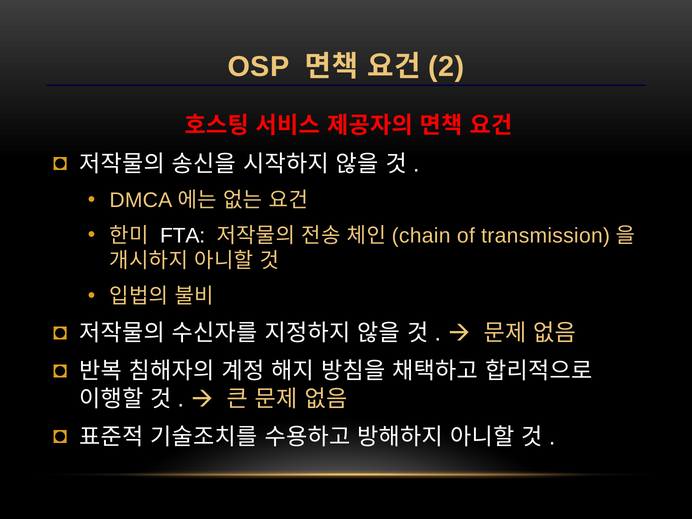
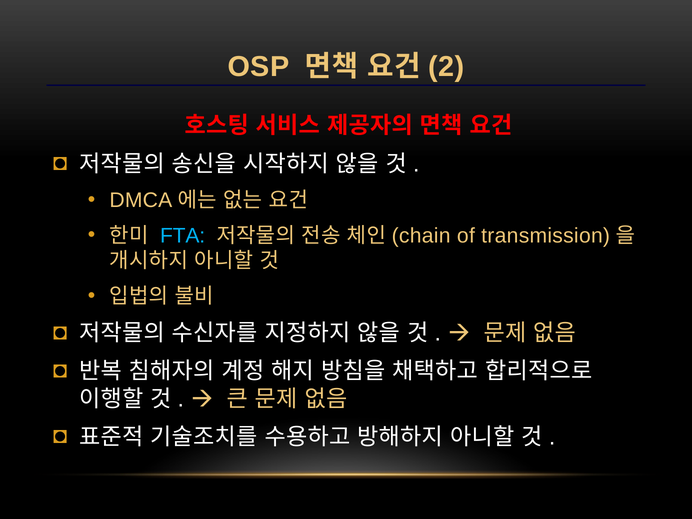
FTA colour: white -> light blue
